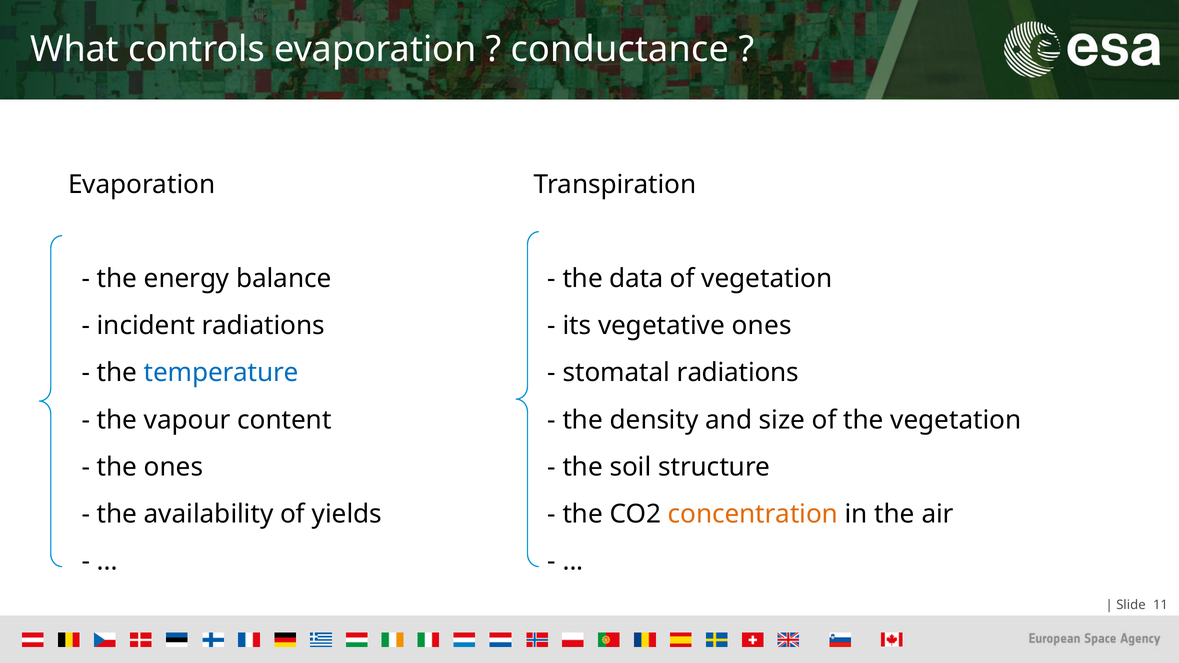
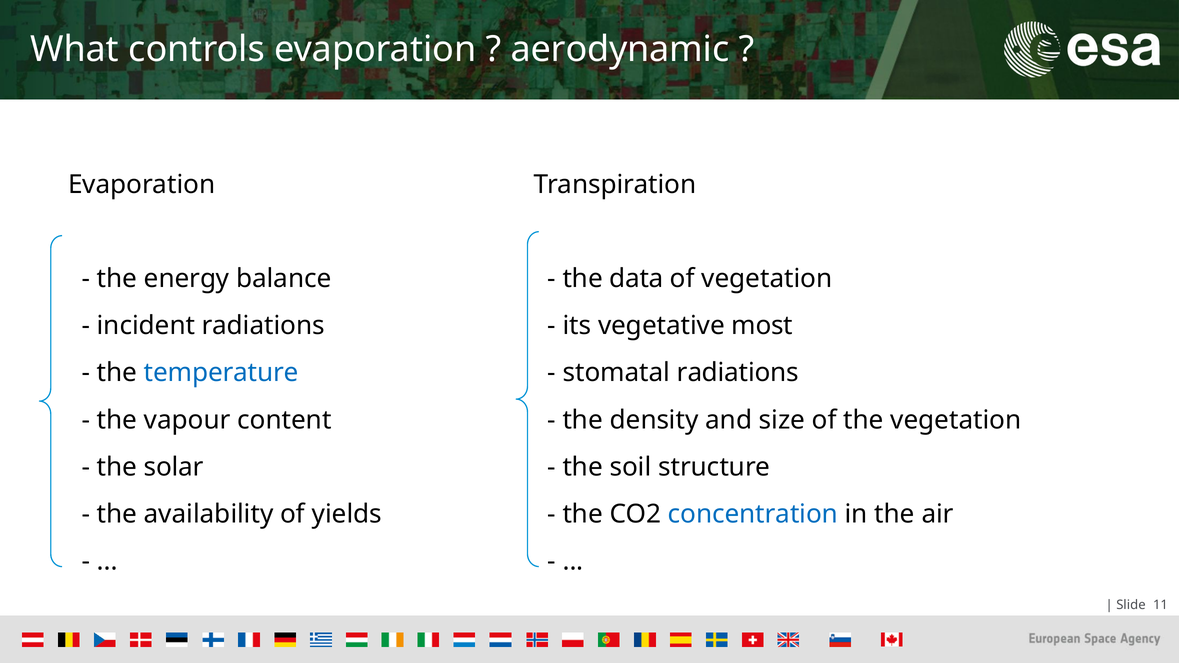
conductance: conductance -> aerodynamic
vegetative ones: ones -> most
the ones: ones -> solar
concentration colour: orange -> blue
